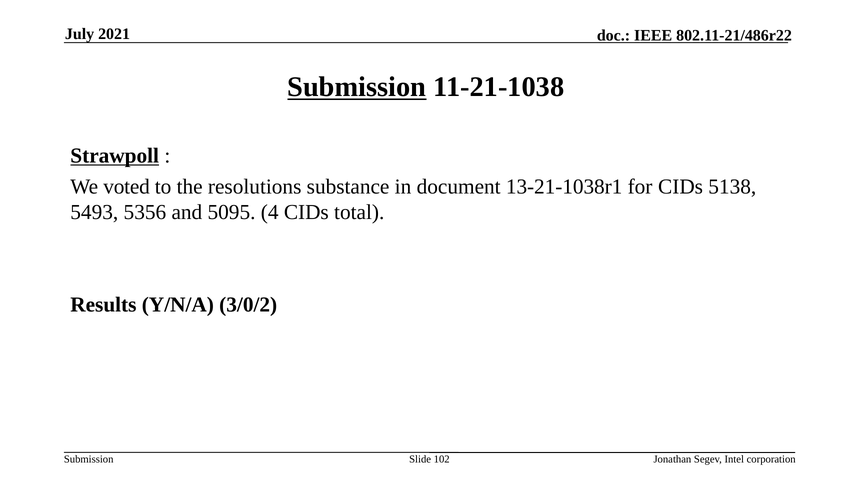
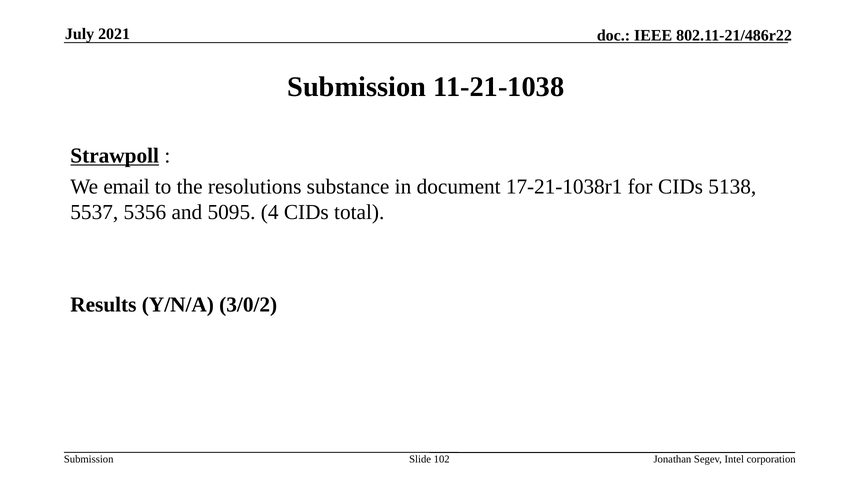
Submission at (357, 87) underline: present -> none
voted: voted -> email
13-21-1038r1: 13-21-1038r1 -> 17-21-1038r1
5493: 5493 -> 5537
